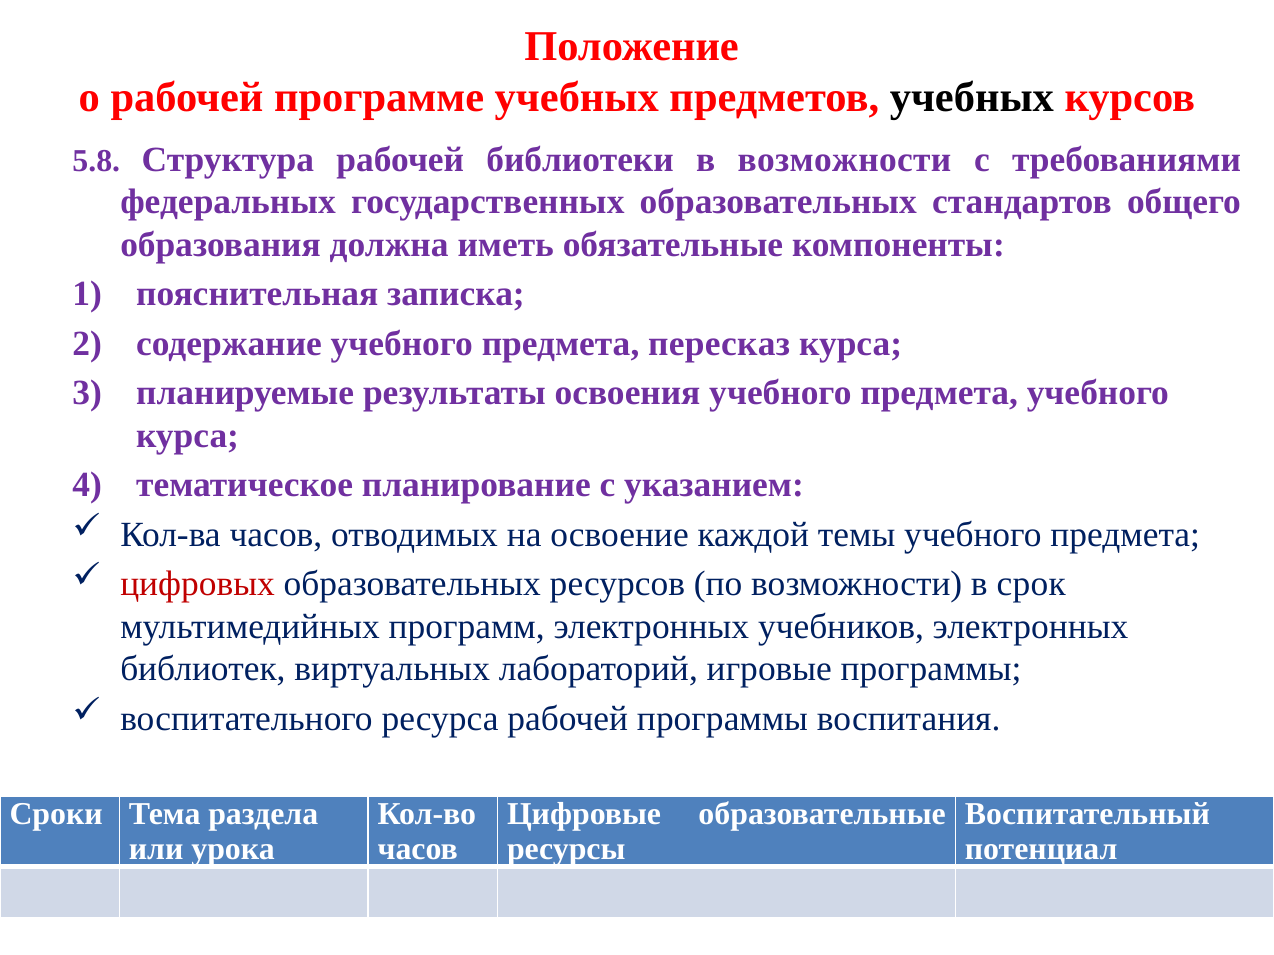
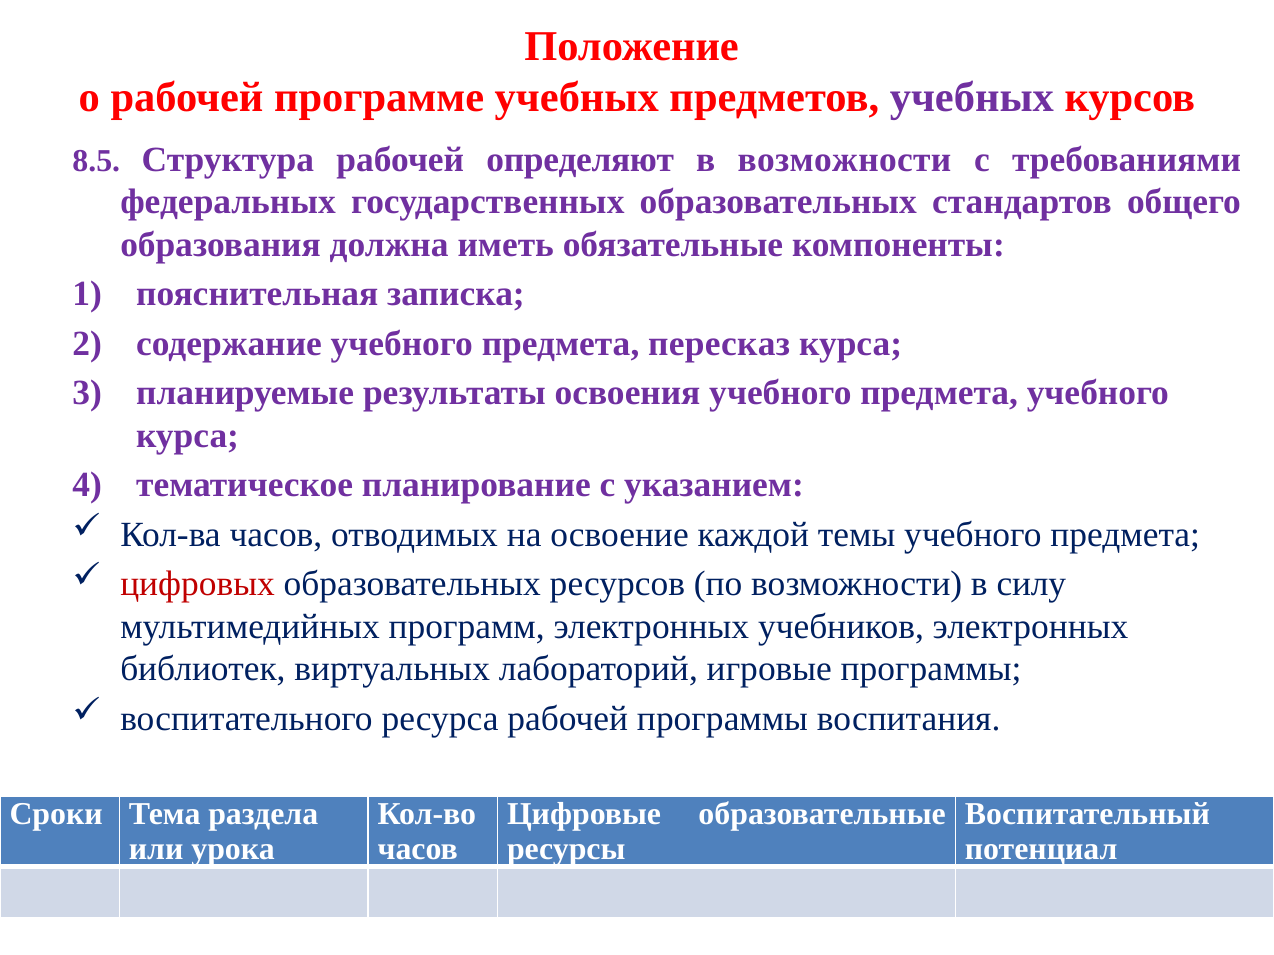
учебных at (972, 97) colour: black -> purple
5.8: 5.8 -> 8.5
библиотеки: библиотеки -> определяют
срок: срок -> силу
